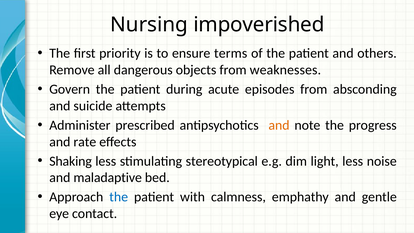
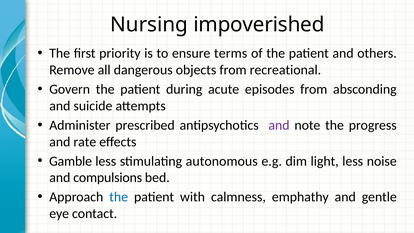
weaknesses: weaknesses -> recreational
and at (279, 125) colour: orange -> purple
Shaking: Shaking -> Gamble
stereotypical: stereotypical -> autonomous
maladaptive: maladaptive -> compulsions
